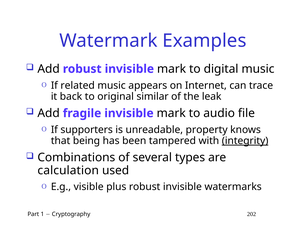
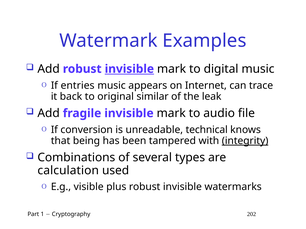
invisible at (129, 69) underline: none -> present
related: related -> entries
supporters: supporters -> conversion
property: property -> technical
